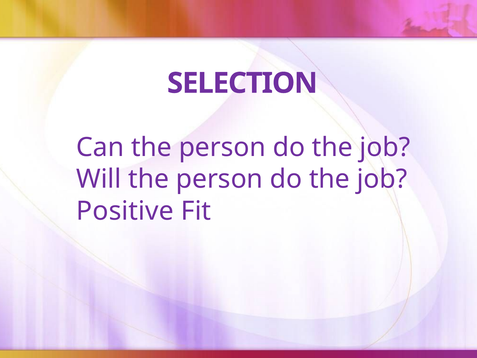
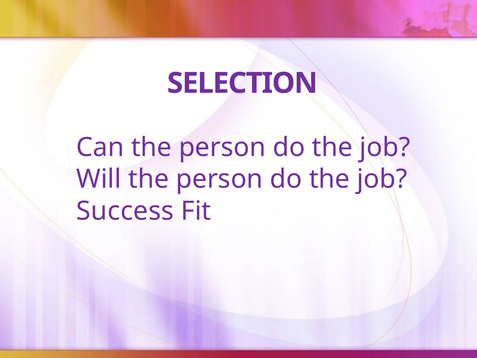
Positive: Positive -> Success
